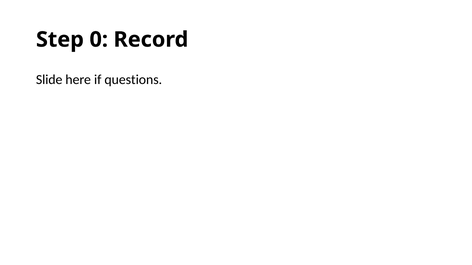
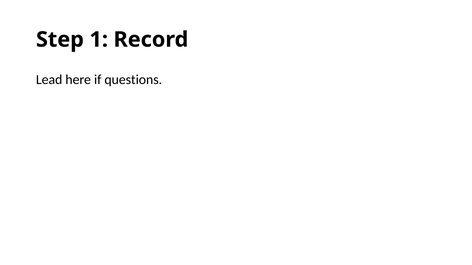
0: 0 -> 1
Slide: Slide -> Lead
